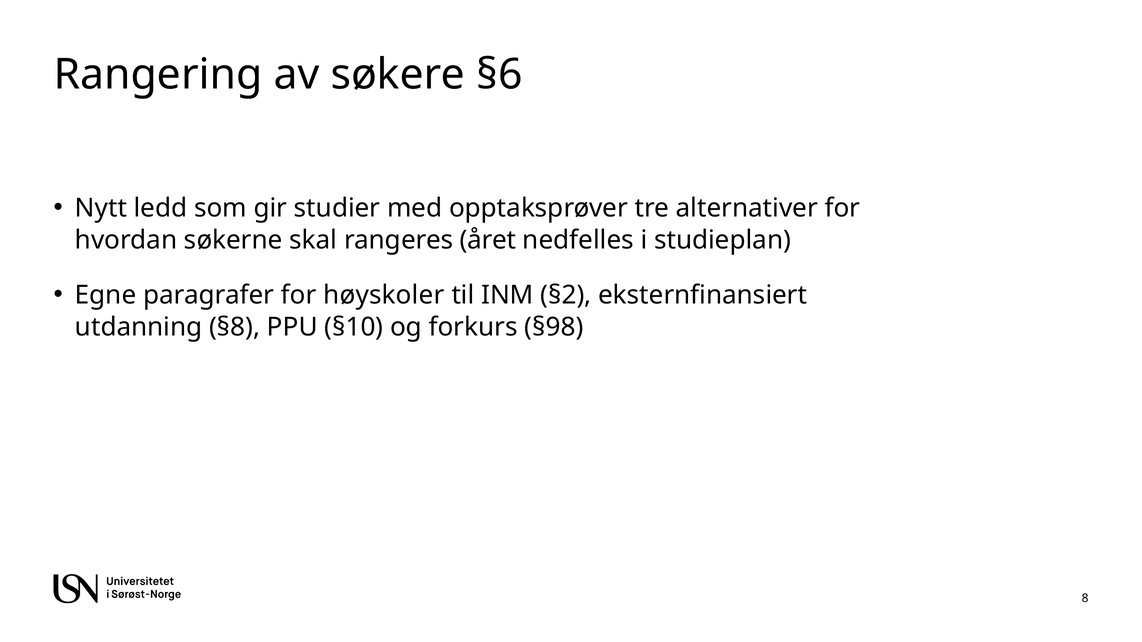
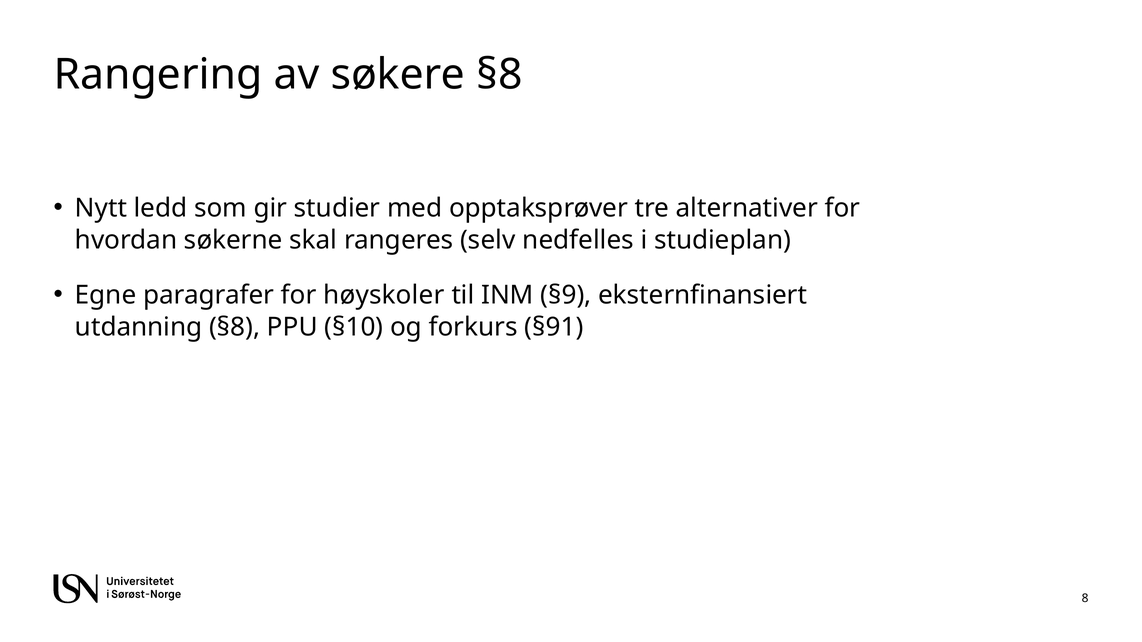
søkere §6: §6 -> §8
året: året -> selv
§2: §2 -> §9
§98: §98 -> §91
